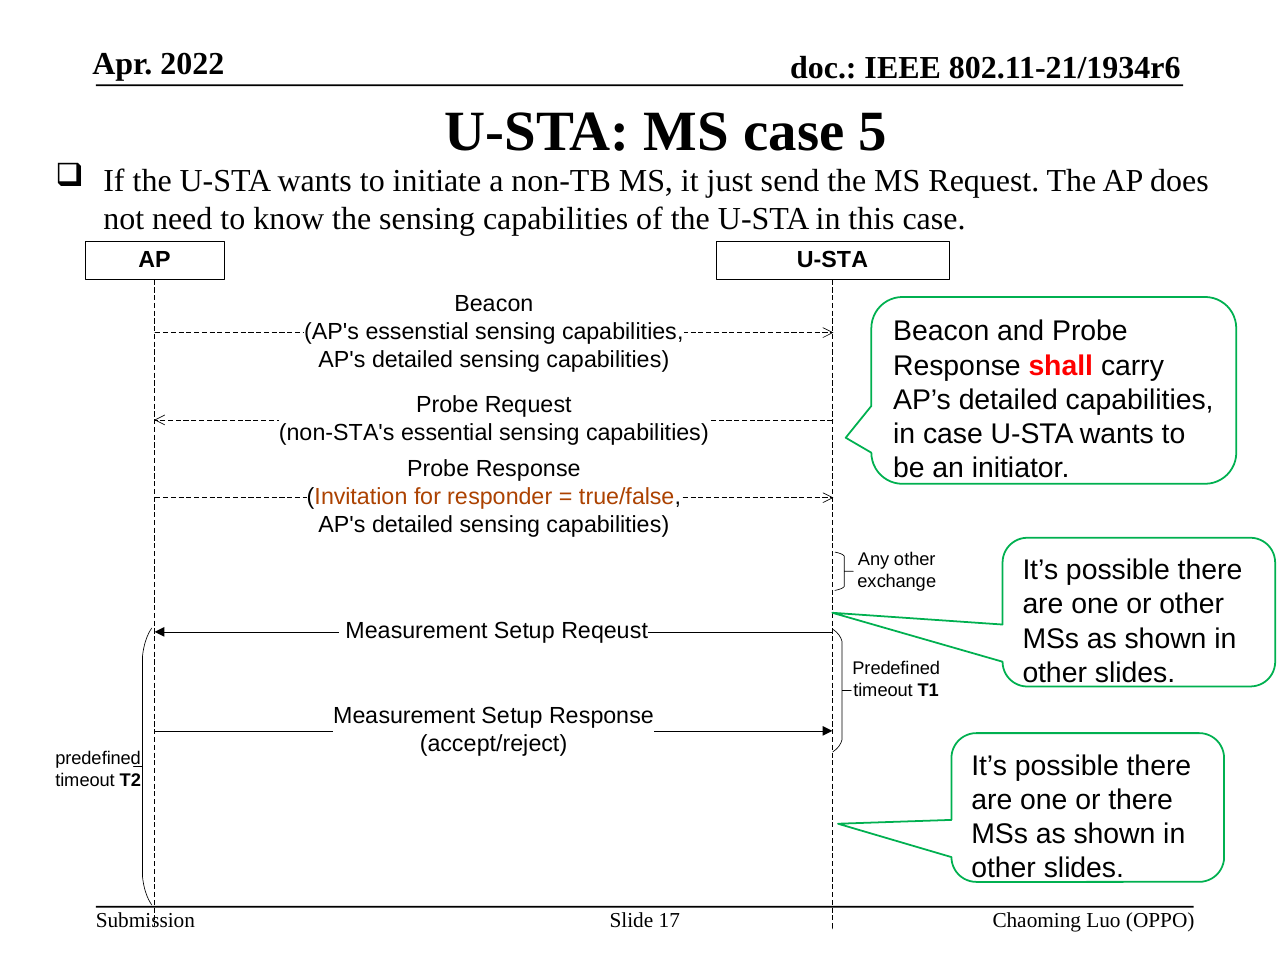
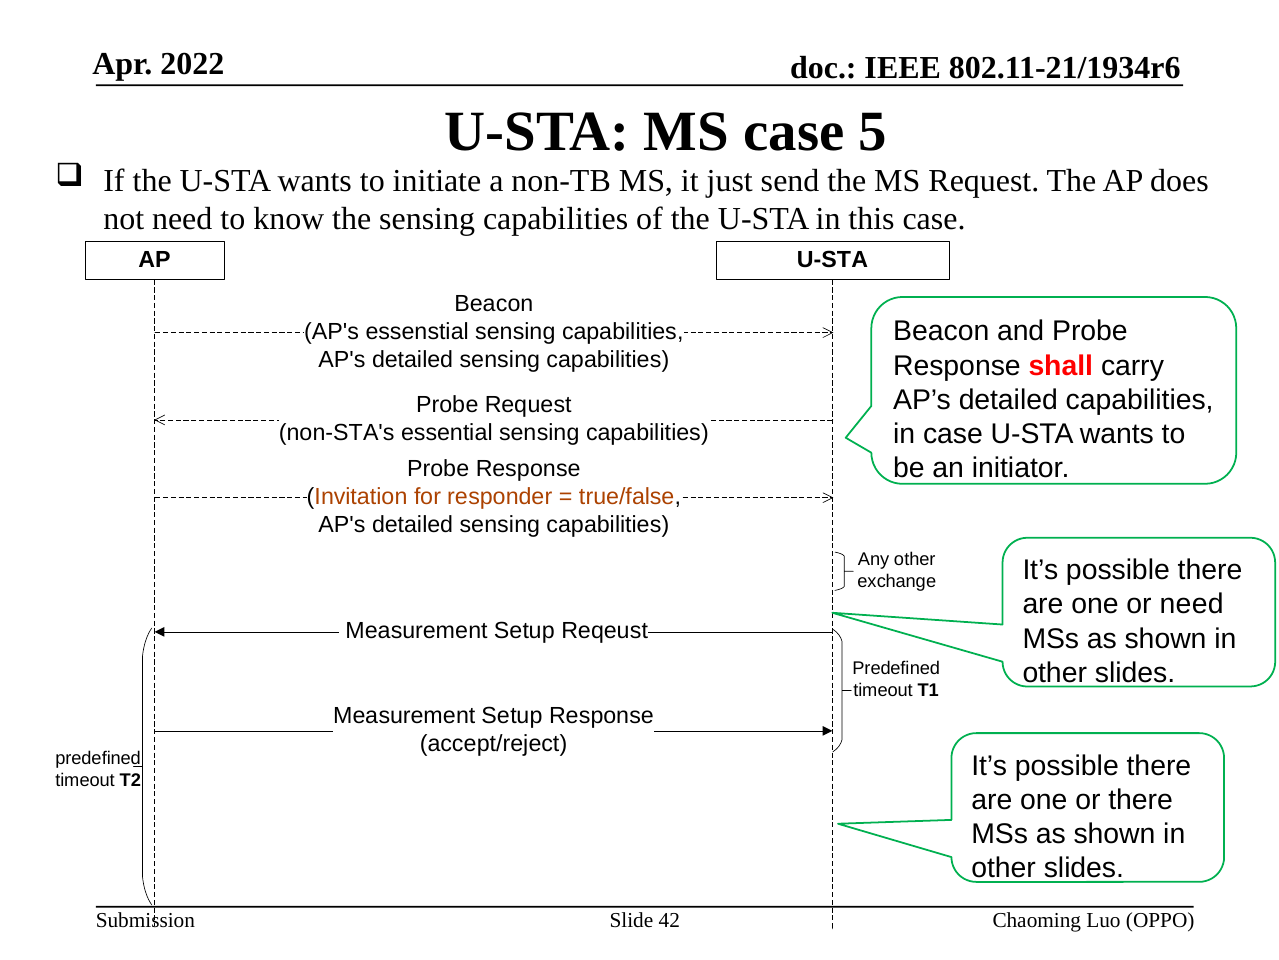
or other: other -> need
17: 17 -> 42
